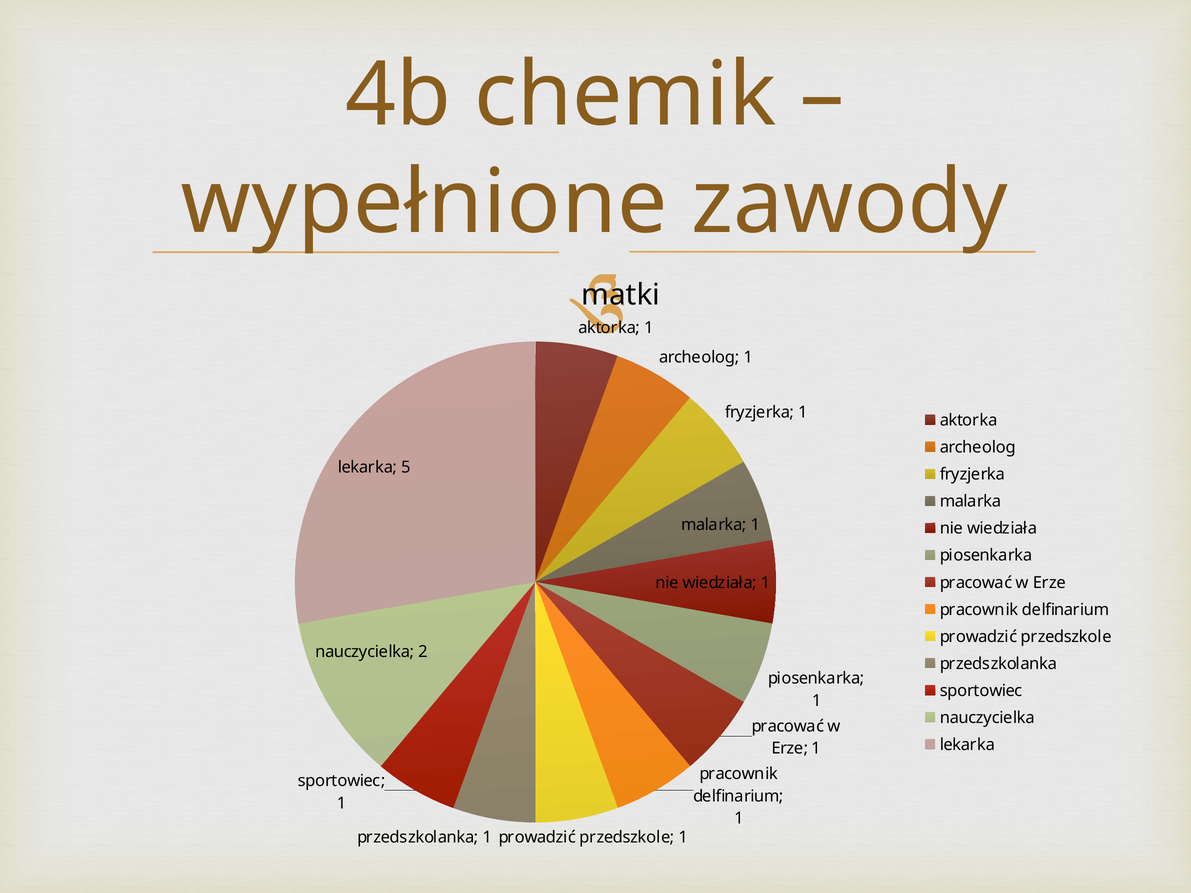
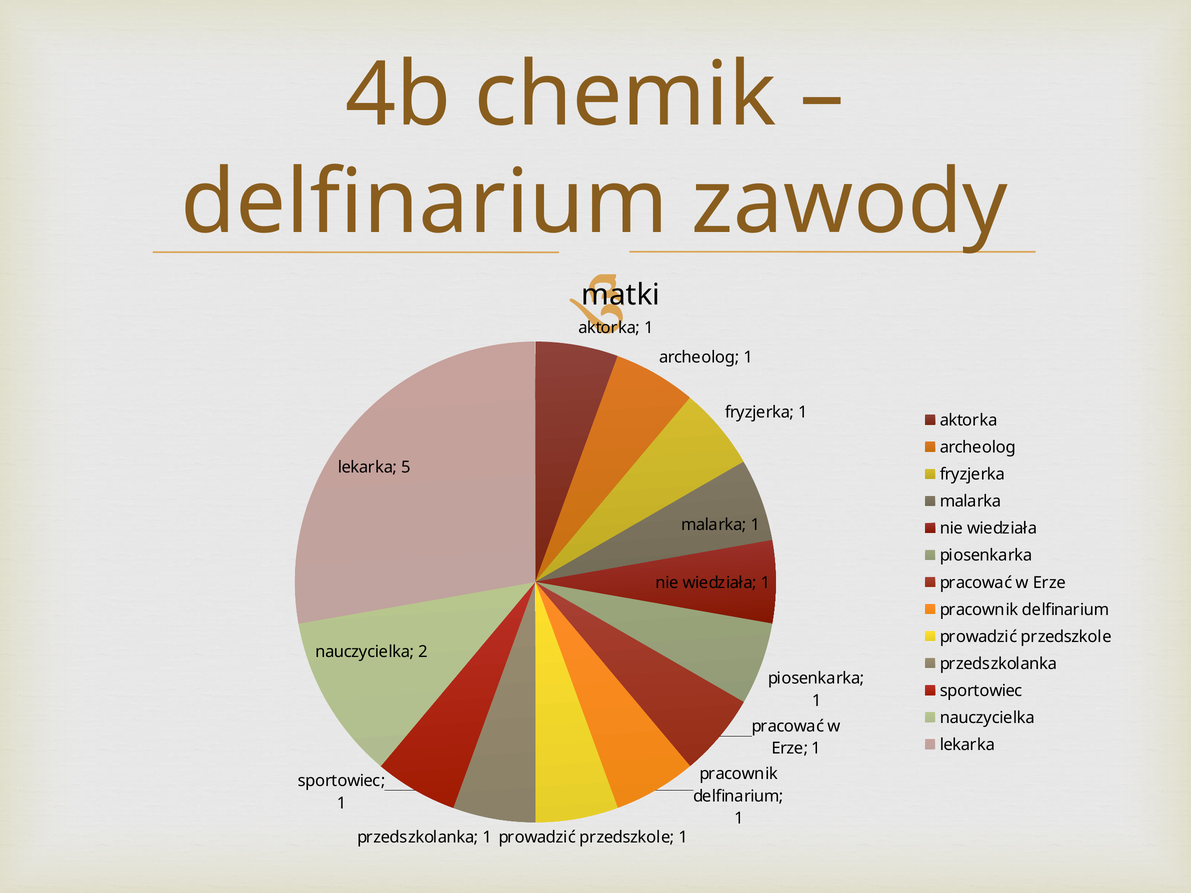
wypełnione at (424, 203): wypełnione -> delfinarium
